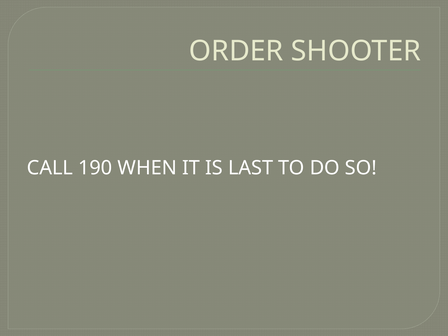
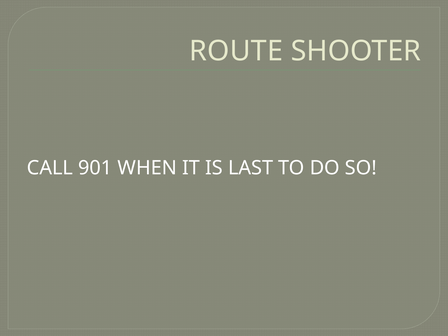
ORDER: ORDER -> ROUTE
190: 190 -> 901
